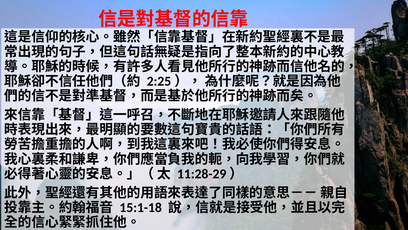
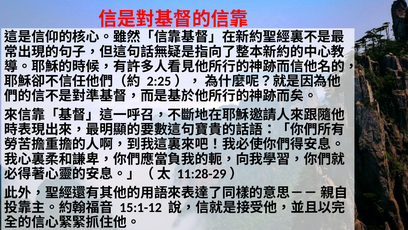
15:1-18: 15:1-18 -> 15:1-12
